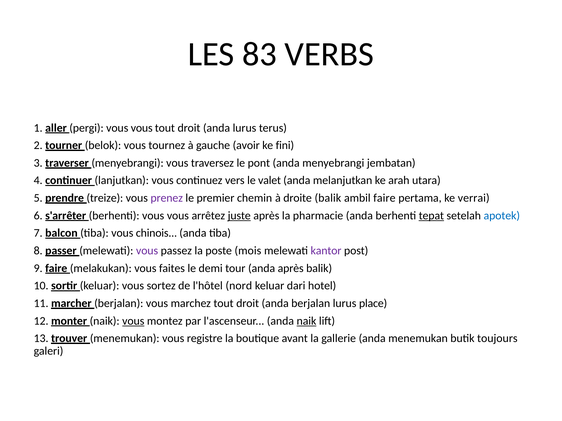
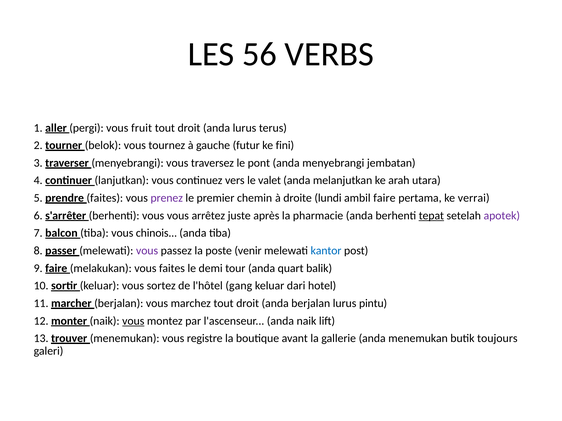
83: 83 -> 56
pergi vous vous: vous -> fruit
avoir: avoir -> futur
prendre treize: treize -> faites
droite balik: balik -> lundi
juste underline: present -> none
apotek colour: blue -> purple
mois: mois -> venir
kantor colour: purple -> blue
anda après: après -> quart
nord: nord -> gang
place: place -> pintu
naik at (306, 321) underline: present -> none
